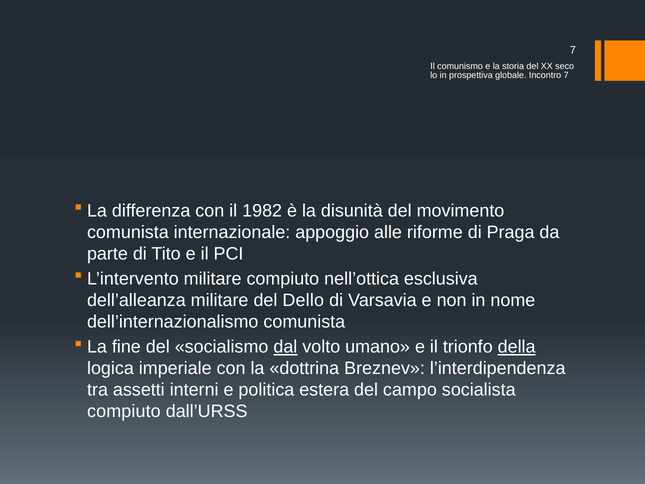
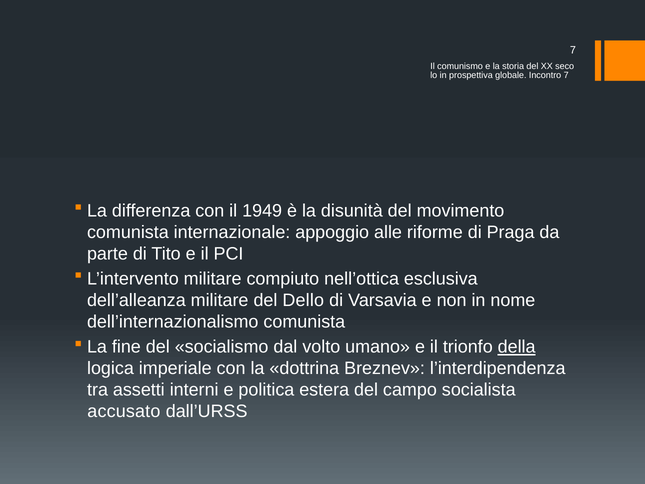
1982: 1982 -> 1949
dal underline: present -> none
compiuto at (124, 411): compiuto -> accusato
